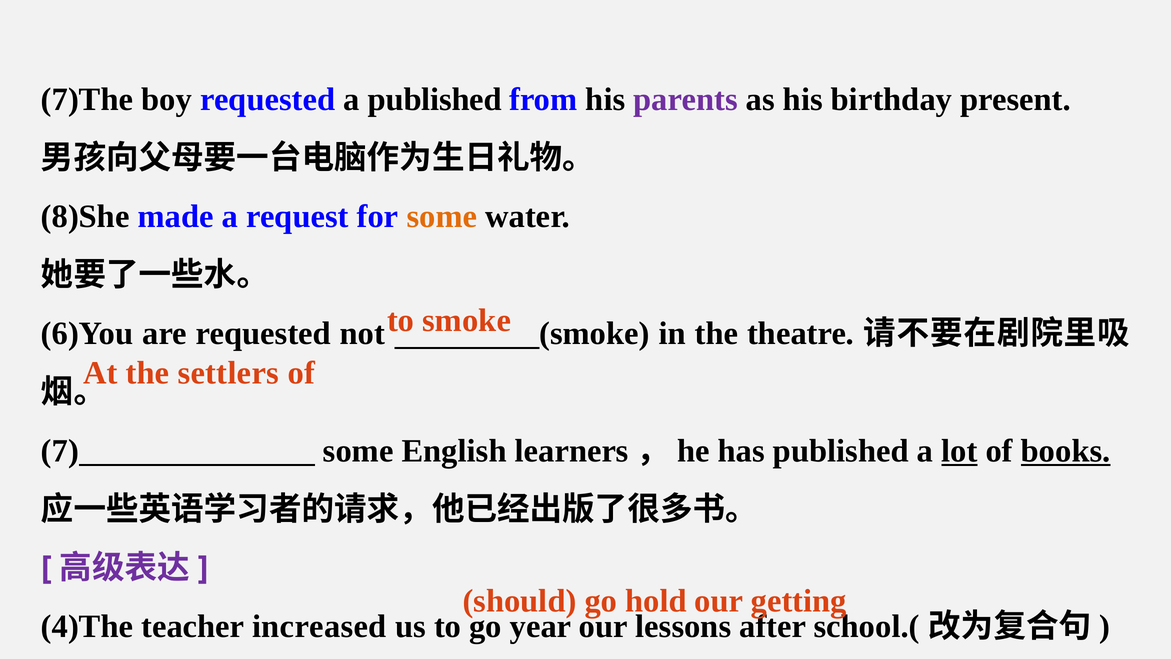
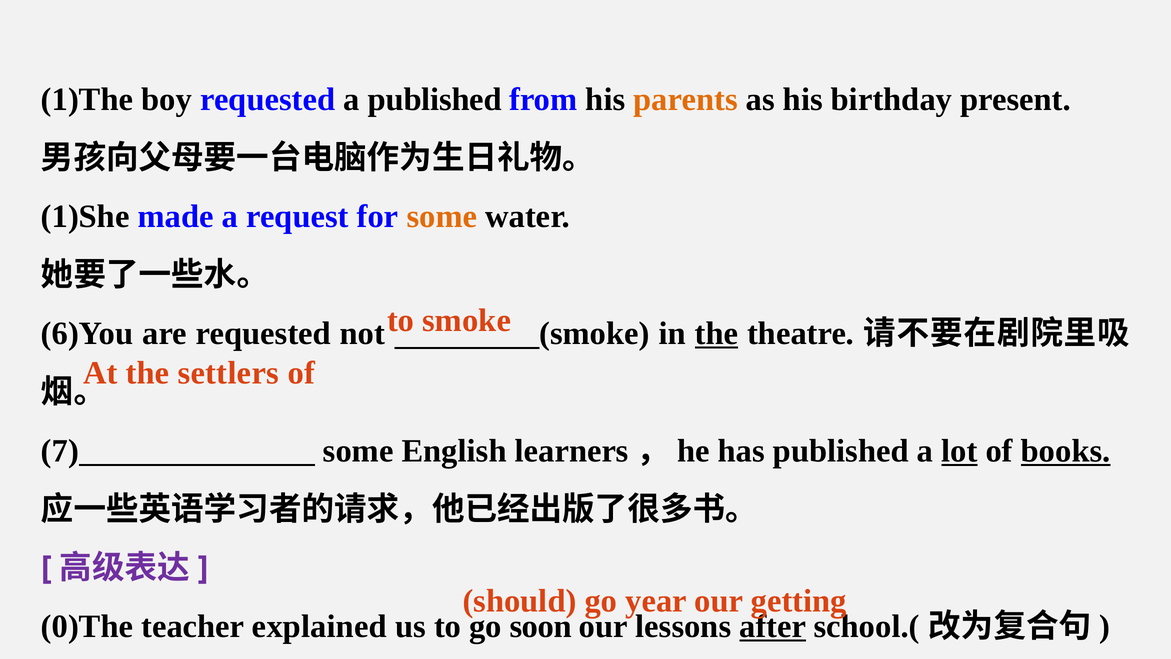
7)The: 7)The -> 1)The
parents colour: purple -> orange
8)She: 8)She -> 1)She
the at (716, 334) underline: none -> present
hold: hold -> year
4)The: 4)The -> 0)The
increased: increased -> explained
year: year -> soon
after at (773, 626) underline: none -> present
